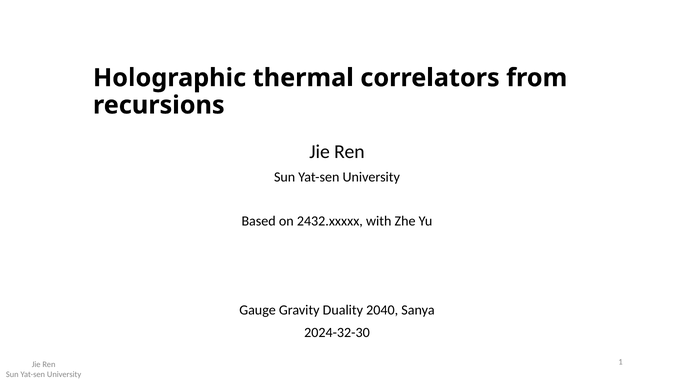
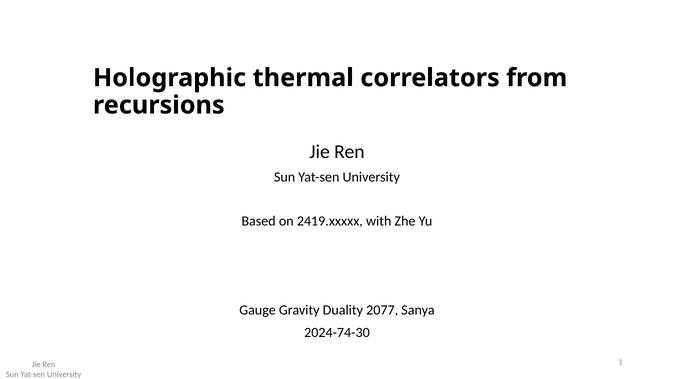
2432.xxxxx: 2432.xxxxx -> 2419.xxxxx
2040: 2040 -> 2077
2024-32-30: 2024-32-30 -> 2024-74-30
